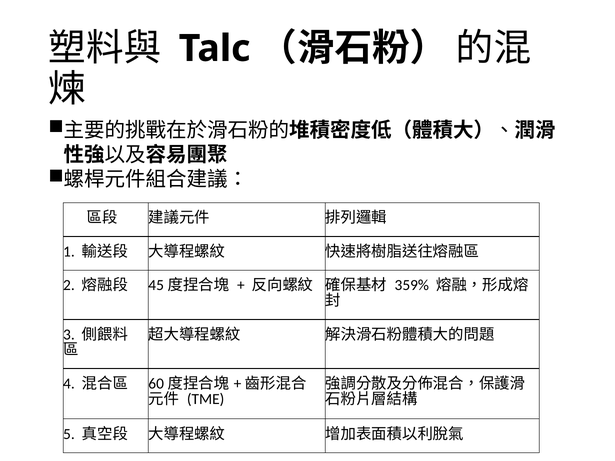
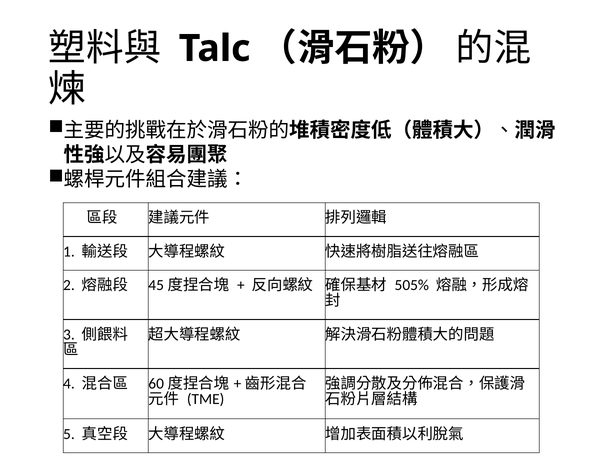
359%: 359% -> 505%
